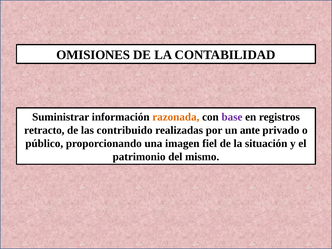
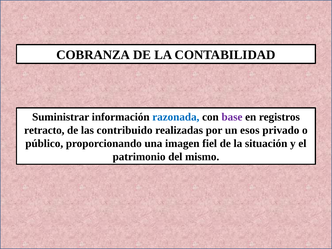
OMISIONES: OMISIONES -> COBRANZA
razonada colour: orange -> blue
ante: ante -> esos
